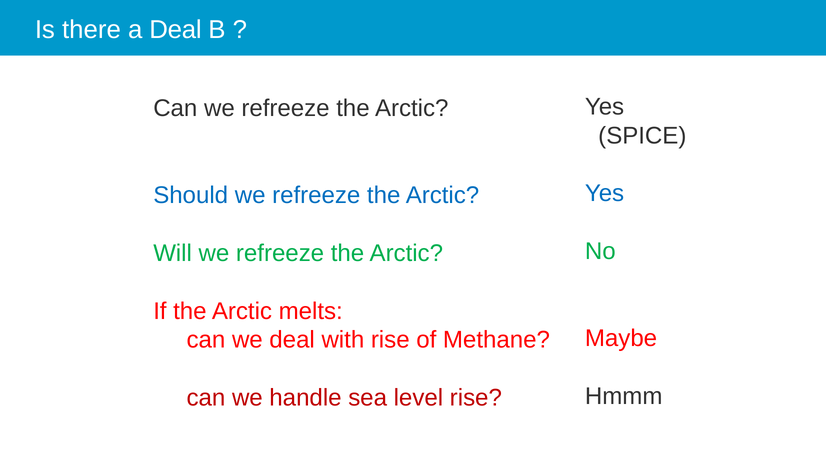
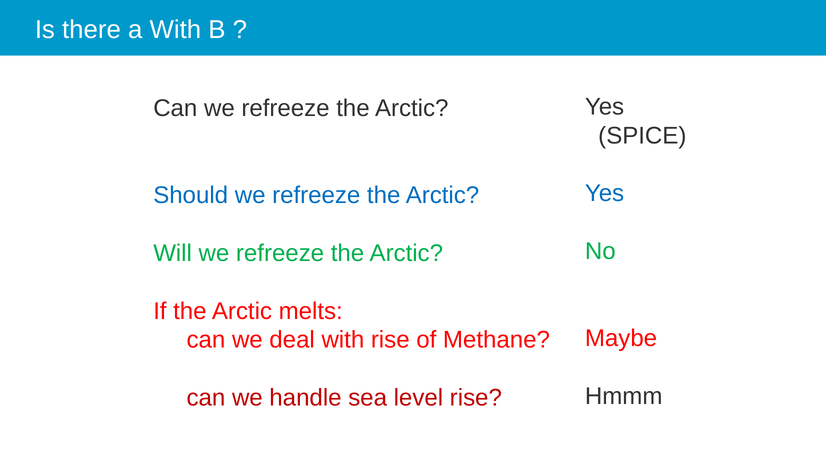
a Deal: Deal -> With
